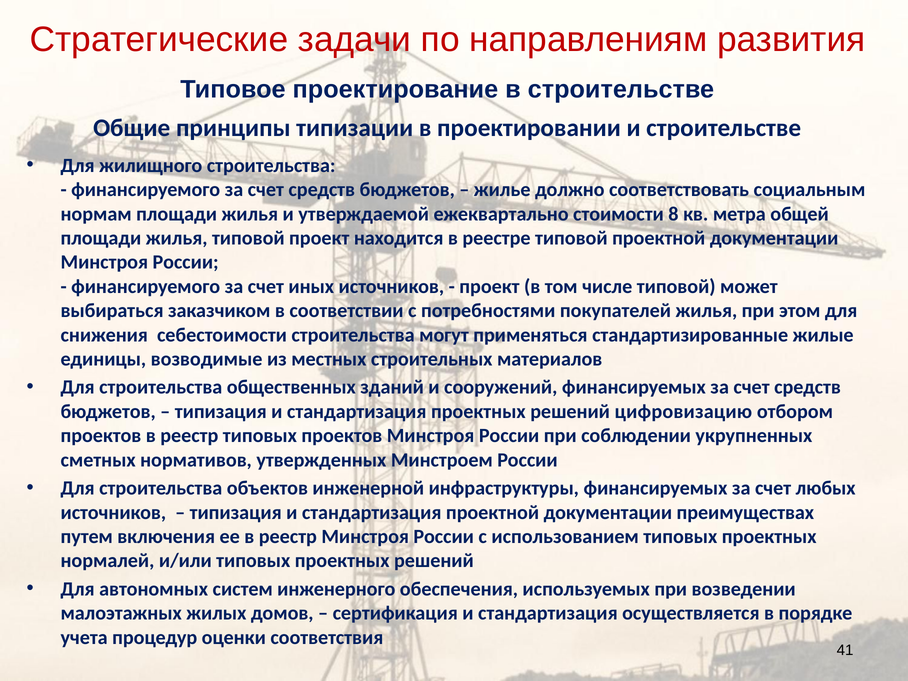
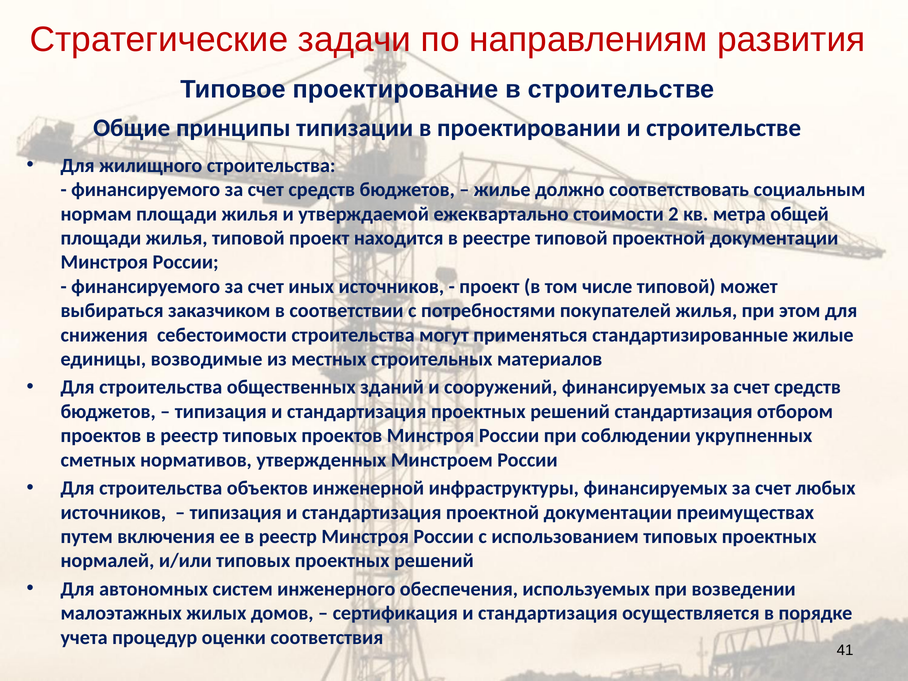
8: 8 -> 2
решений цифровизацию: цифровизацию -> стандартизация
